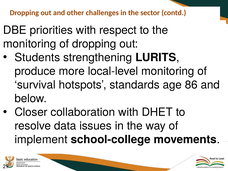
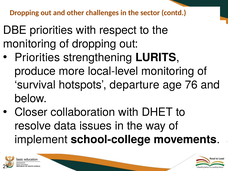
Students at (37, 57): Students -> Priorities
standards: standards -> departure
86: 86 -> 76
